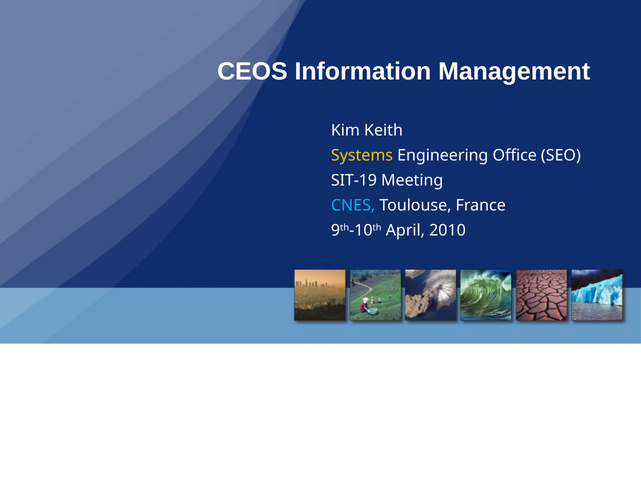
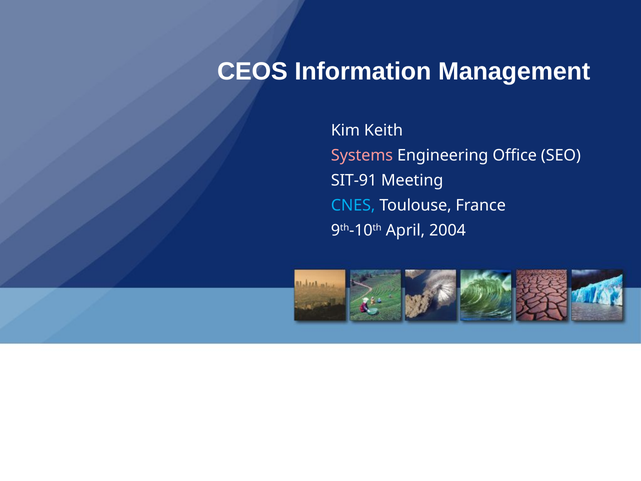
Systems colour: yellow -> pink
SIT-19: SIT-19 -> SIT-91
2010: 2010 -> 2004
